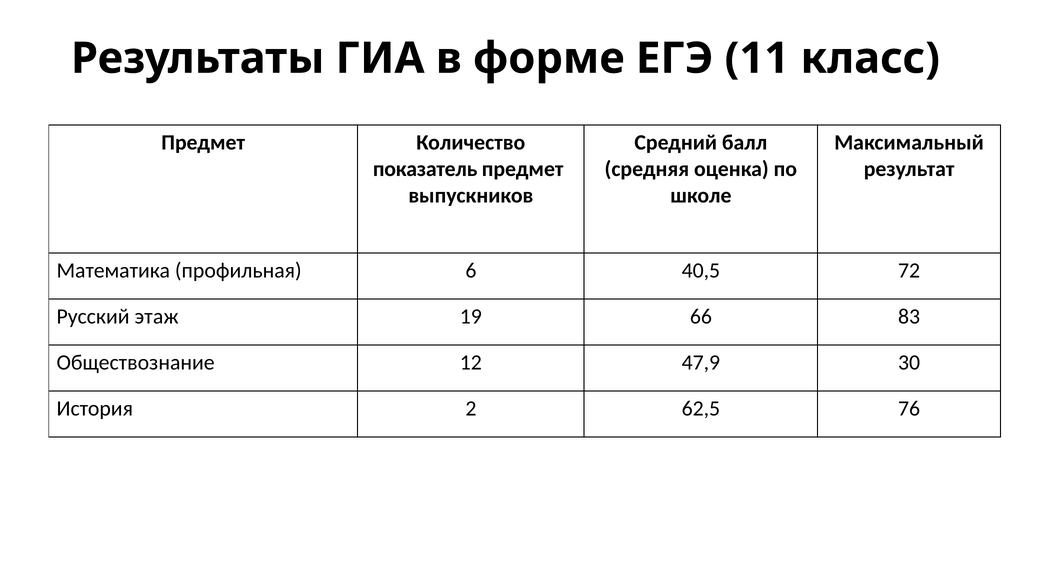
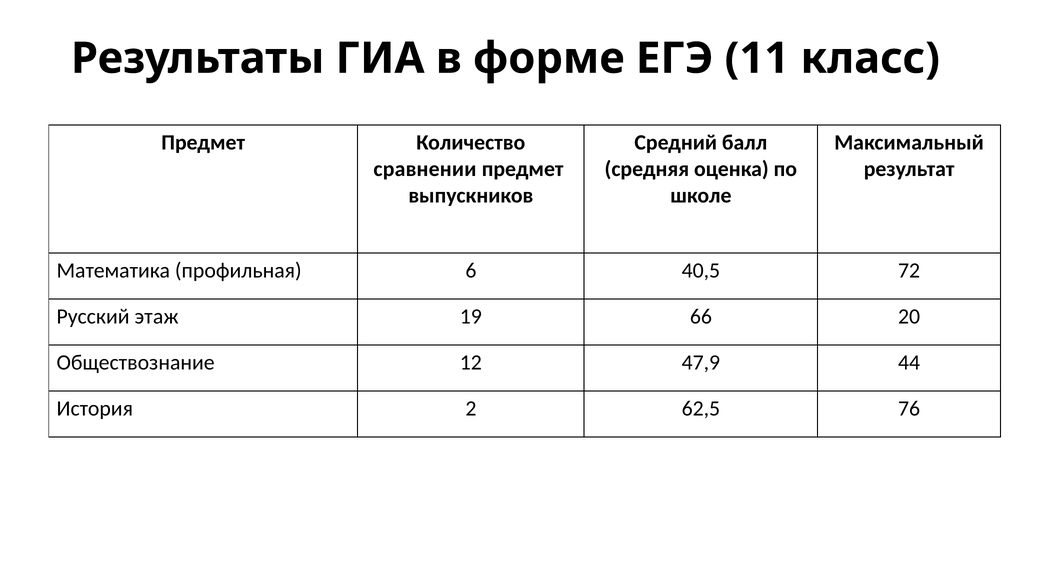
показатель: показатель -> сравнении
83: 83 -> 20
30: 30 -> 44
